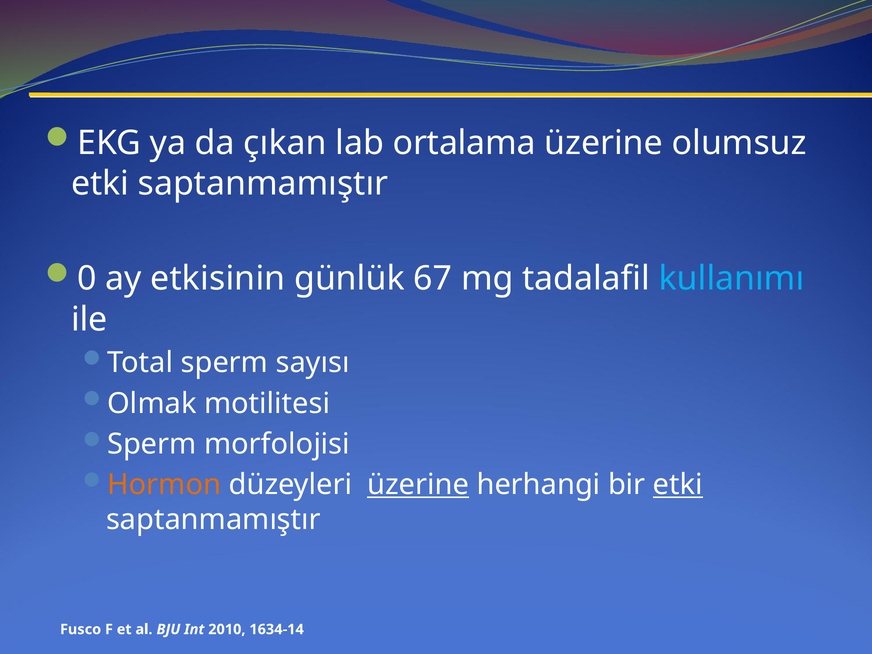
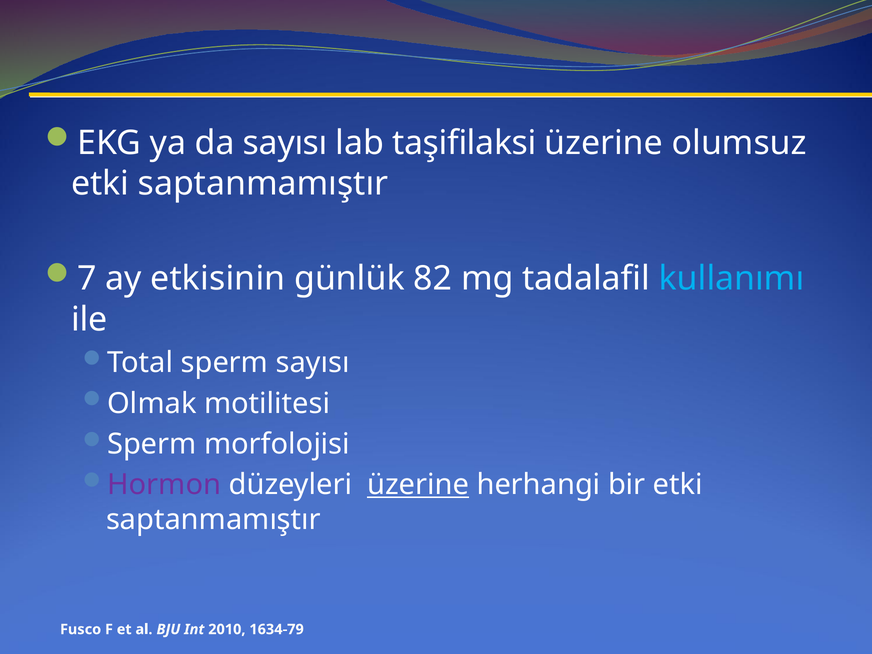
da çıkan: çıkan -> sayısı
ortalama: ortalama -> taşifilaksi
0: 0 -> 7
67: 67 -> 82
Hormon colour: orange -> purple
etki at (678, 485) underline: present -> none
1634-14: 1634-14 -> 1634-79
